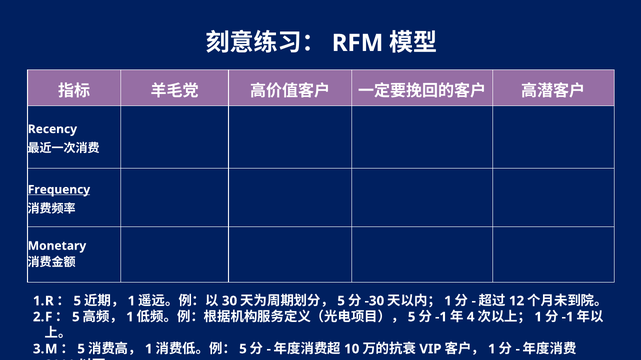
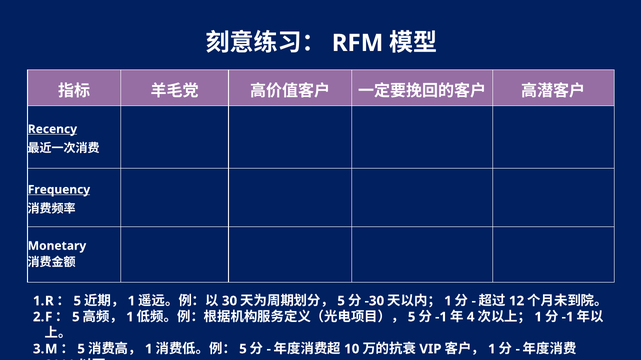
Recency underline: none -> present
